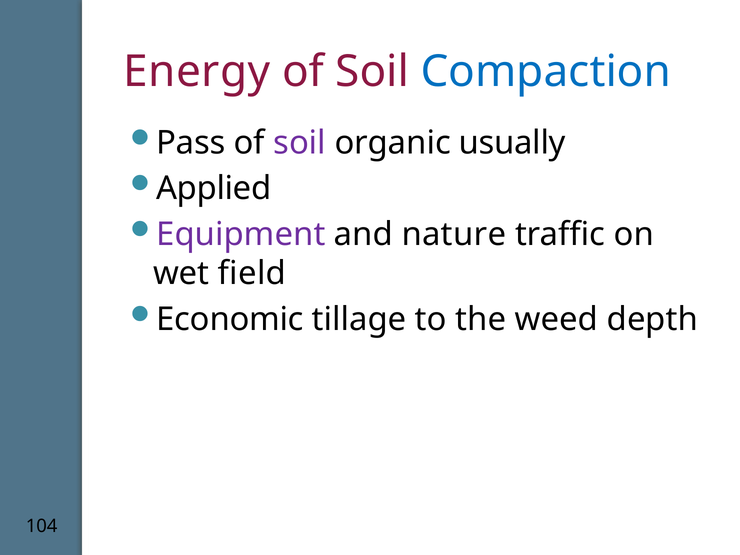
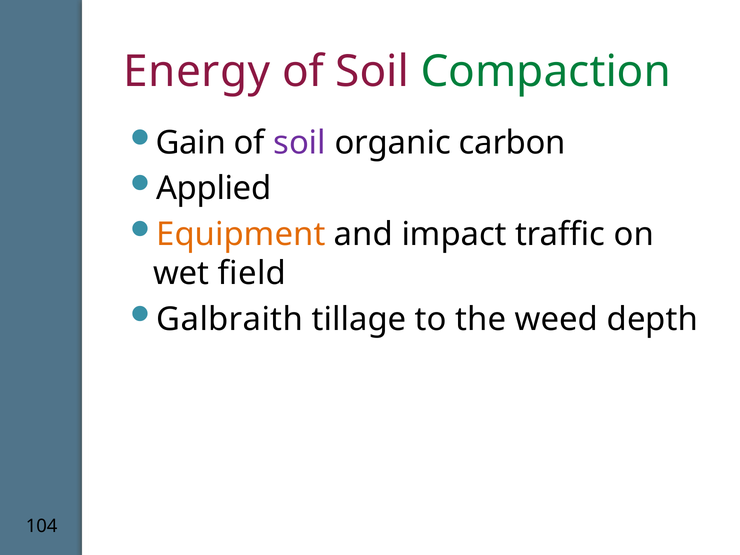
Compaction colour: blue -> green
Pass: Pass -> Gain
usually: usually -> carbon
Equipment colour: purple -> orange
nature: nature -> impact
Economic: Economic -> Galbraith
